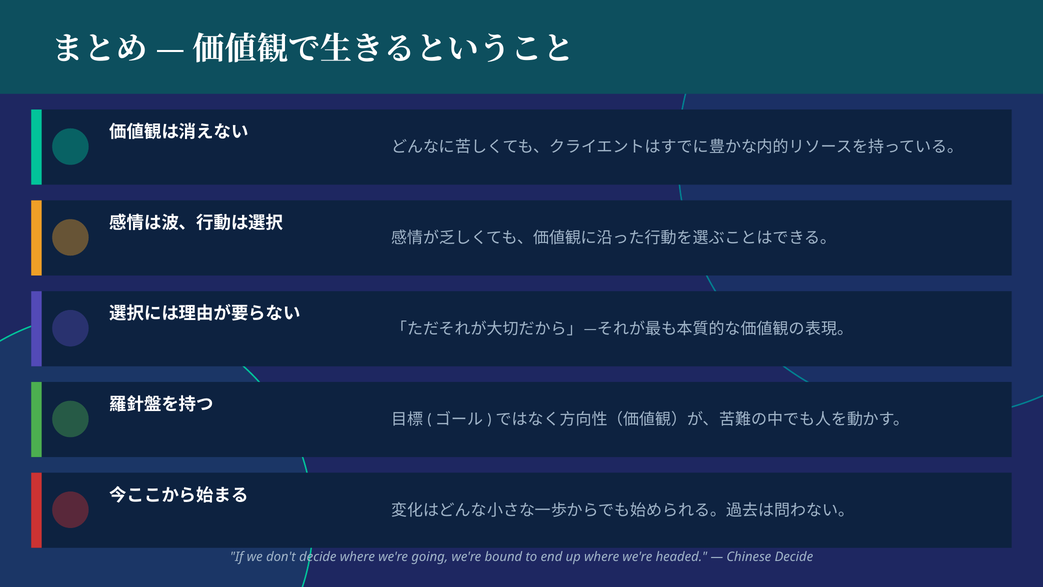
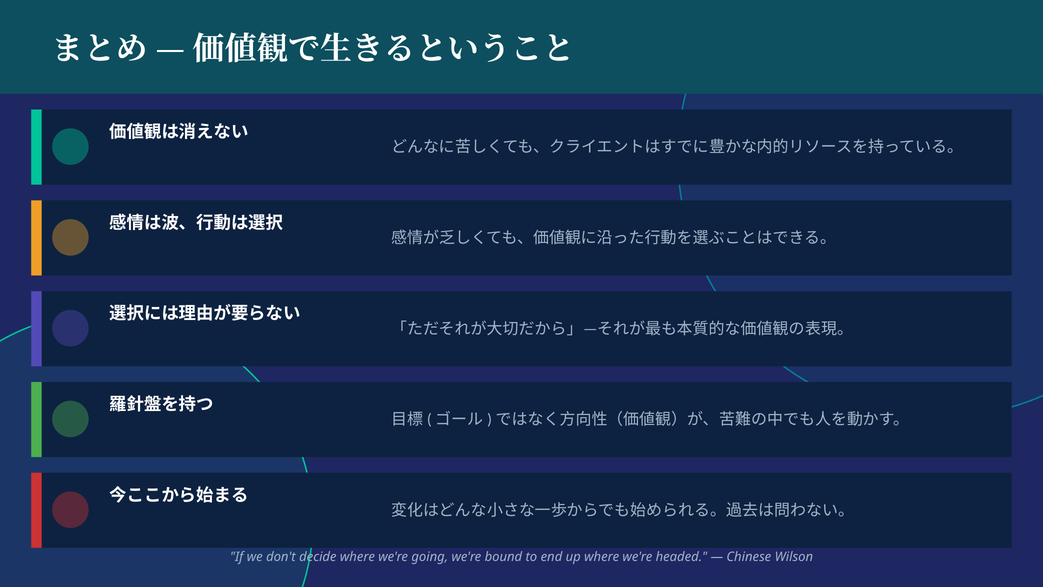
Chinese Decide: Decide -> Wilson
